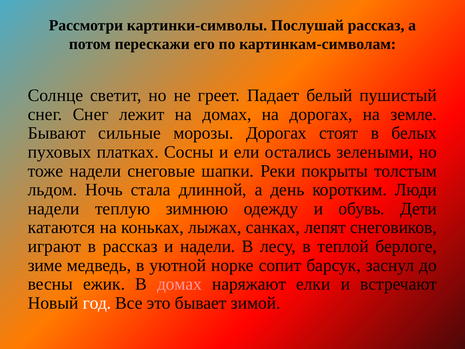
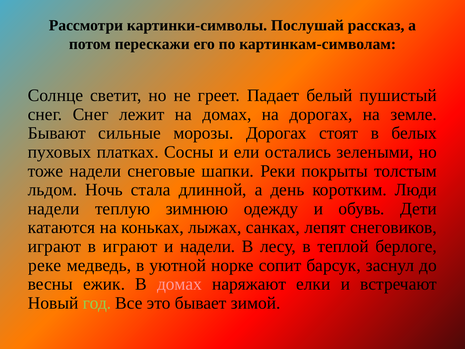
в рассказ: рассказ -> играют
зиме: зиме -> реке
год colour: white -> light green
